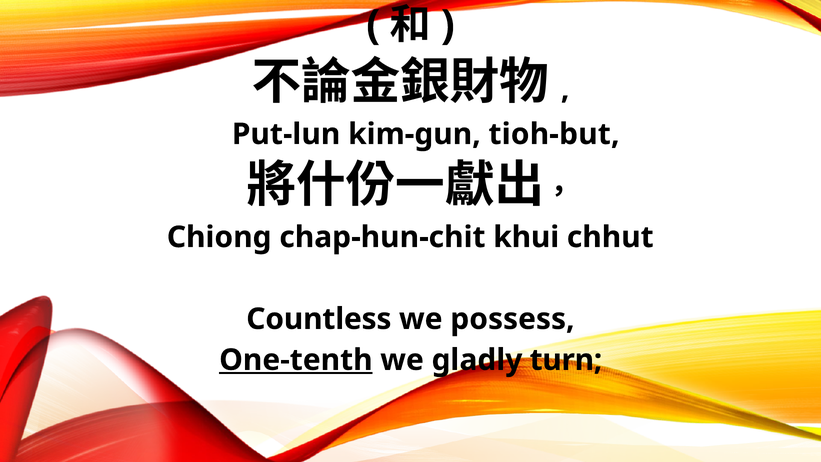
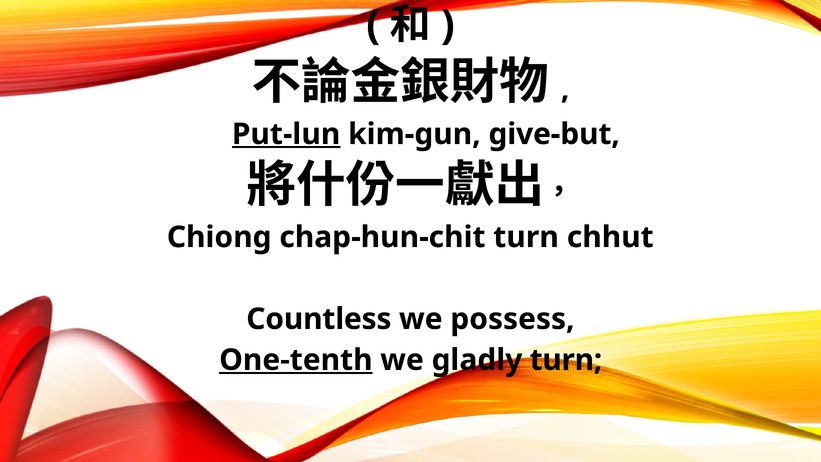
Put-lun underline: none -> present
tioh-but: tioh-but -> give-but
chap-hun-chit khui: khui -> turn
